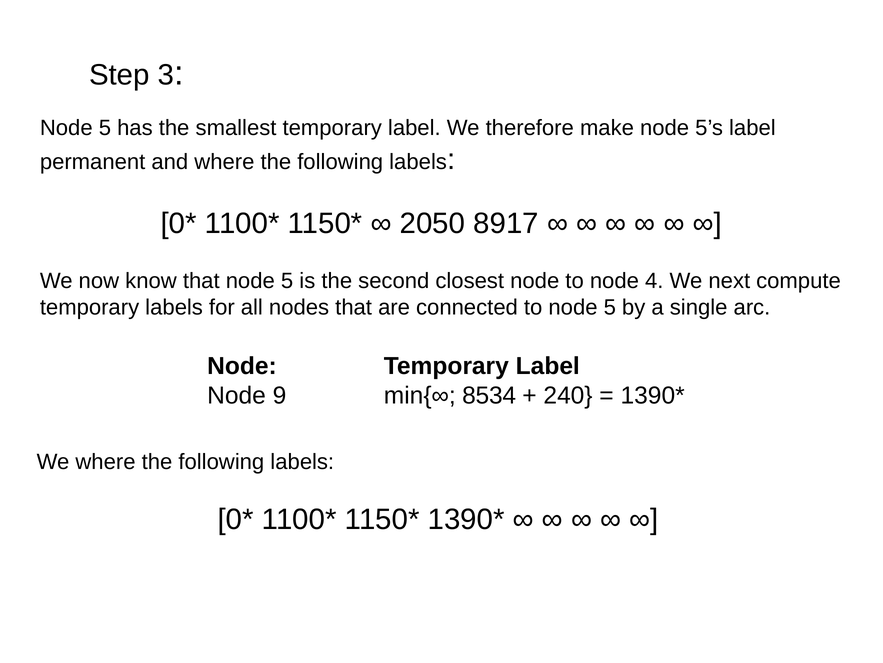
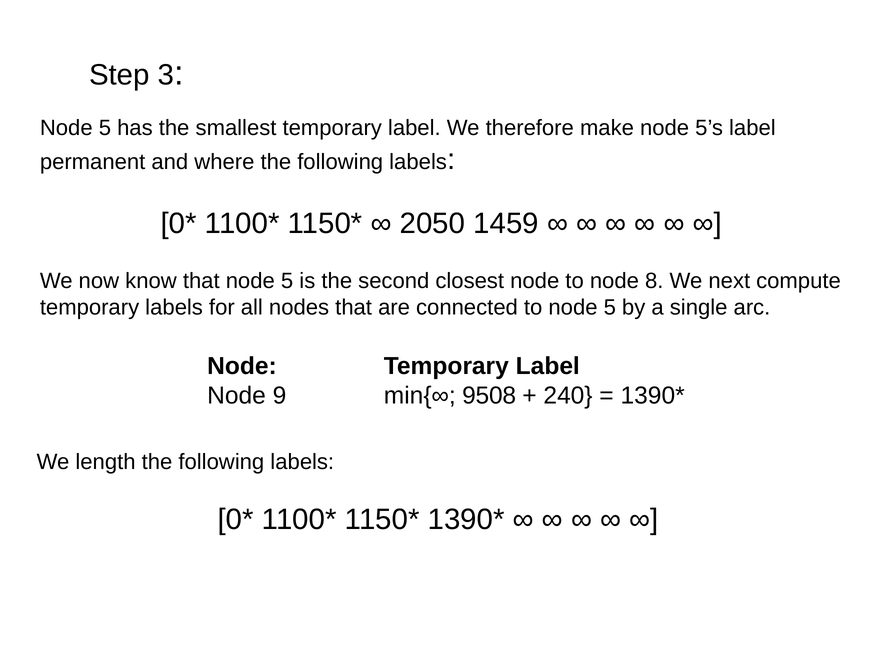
8917: 8917 -> 1459
4: 4 -> 8
8534: 8534 -> 9508
We where: where -> length
